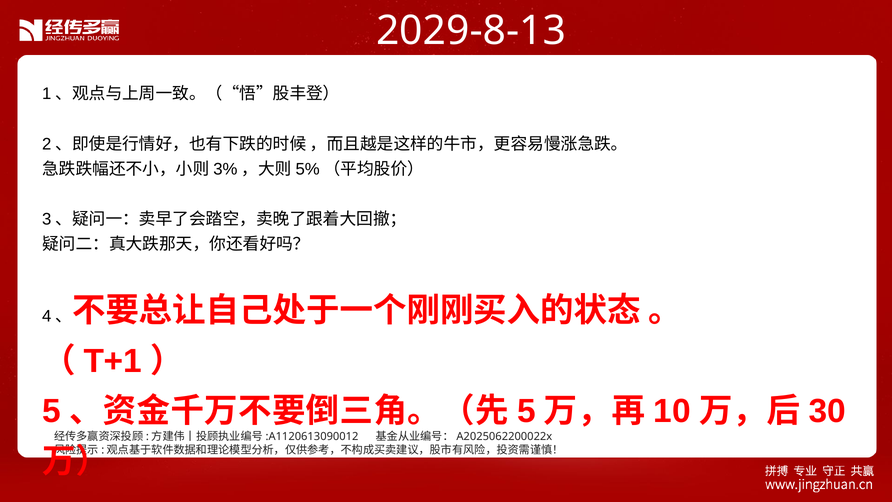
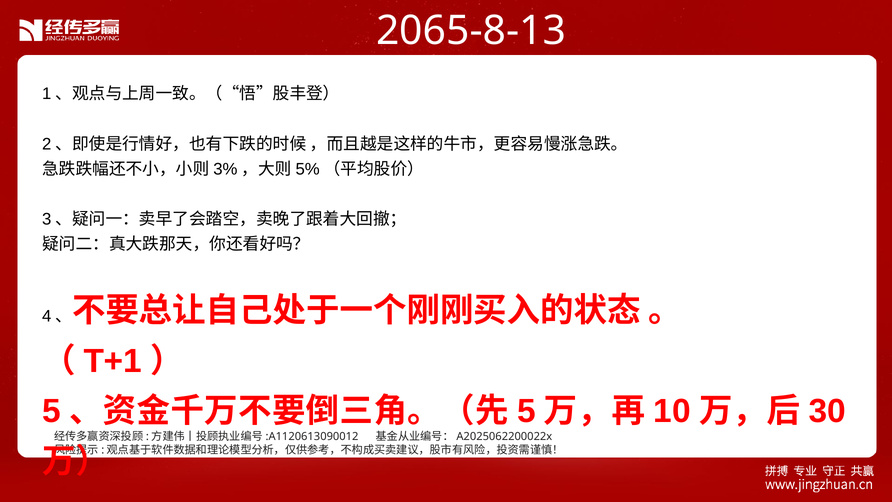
2029-8-13: 2029-8-13 -> 2065-8-13
